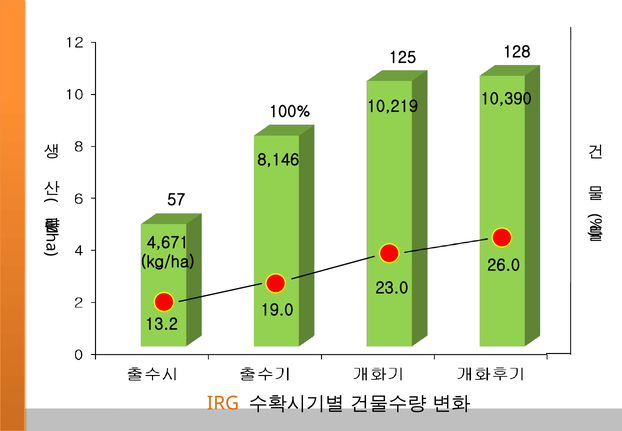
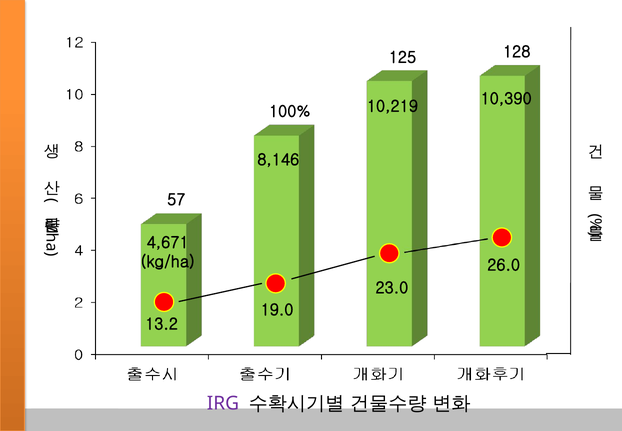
IRG colour: orange -> purple
